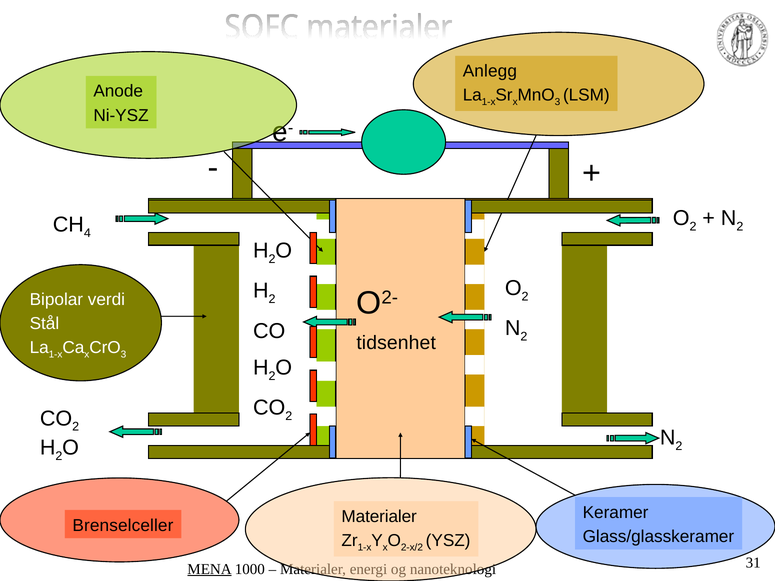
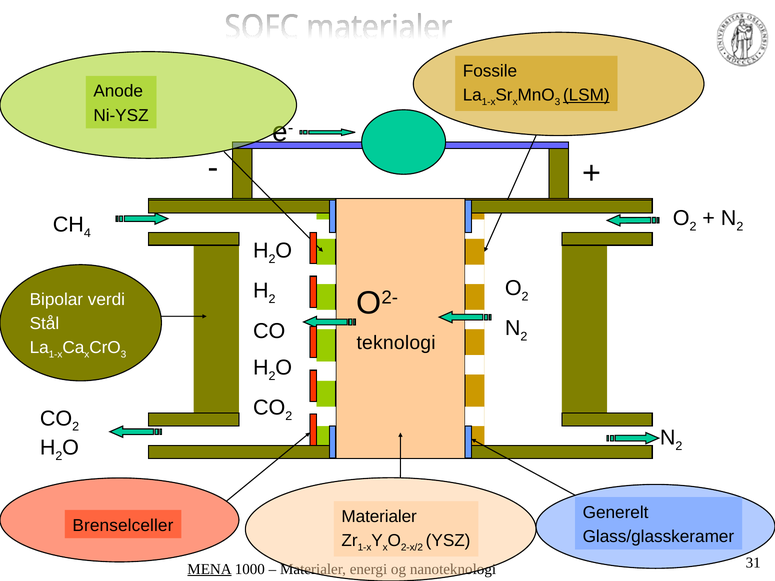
Anlegg: Anlegg -> Fossile
LSM underline: none -> present
tidsenhet: tidsenhet -> teknologi
Keramer: Keramer -> Generelt
